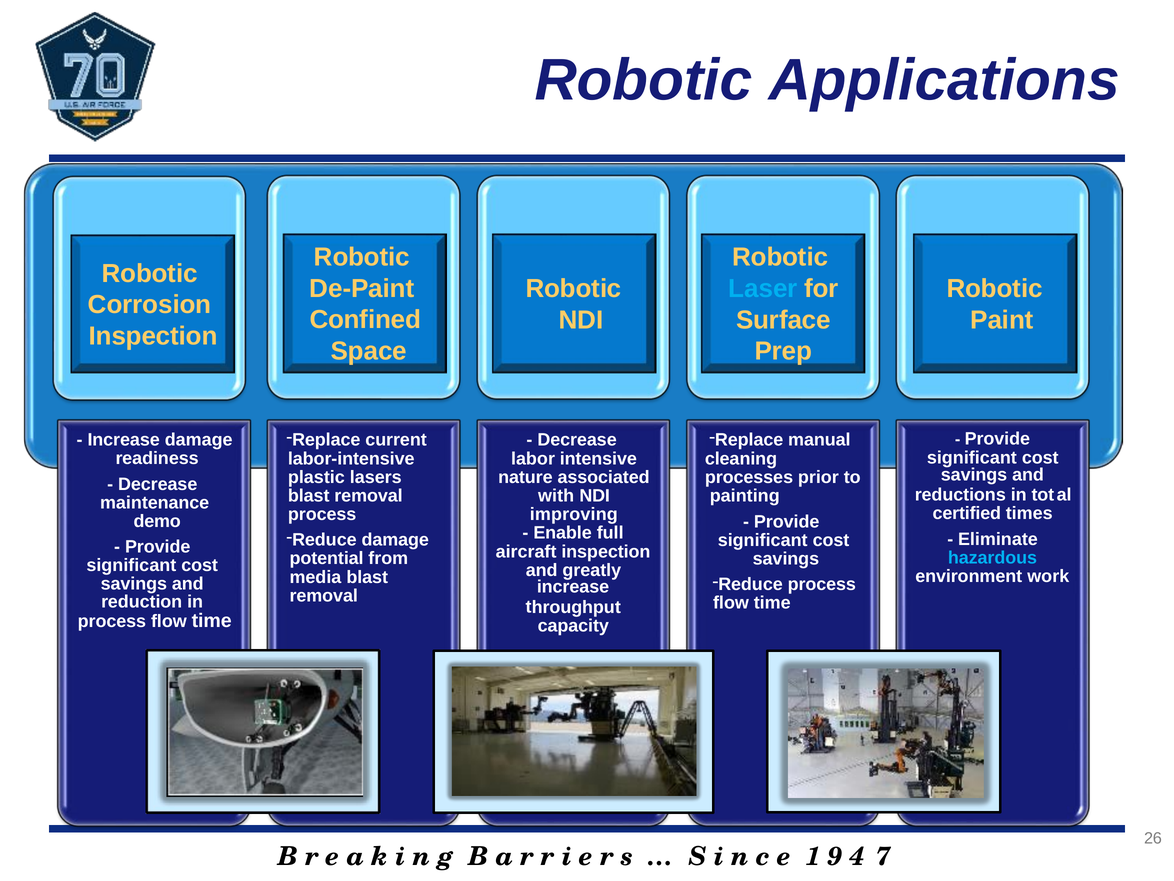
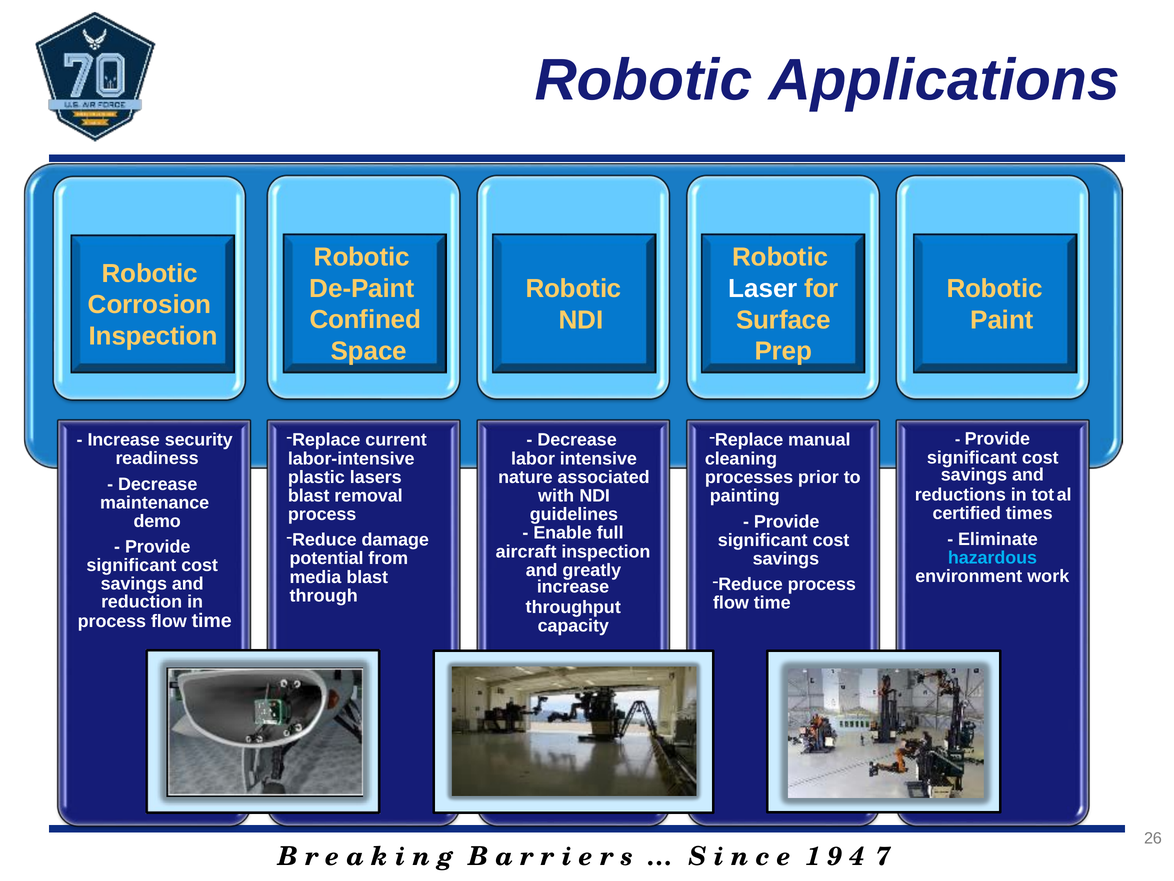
Laser colour: light blue -> white
Increase damage: damage -> security
improving: improving -> guidelines
removal at (324, 595): removal -> through
